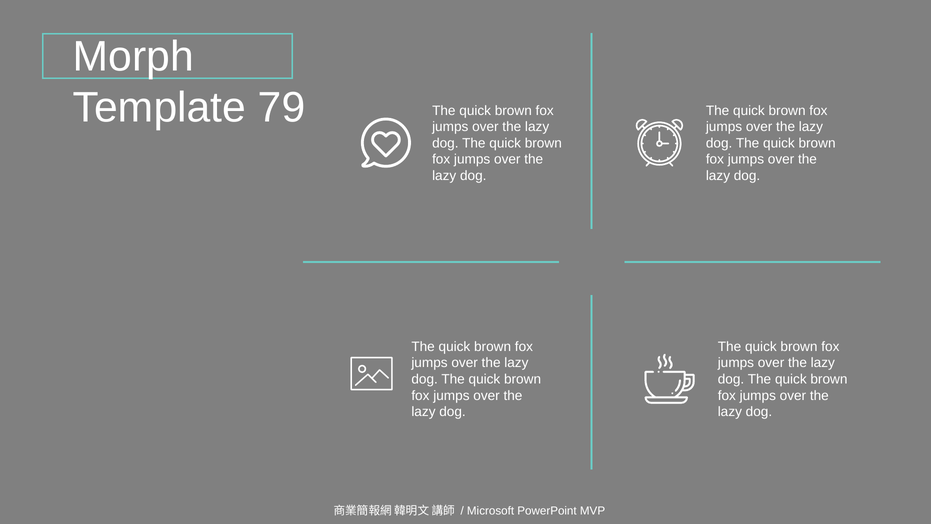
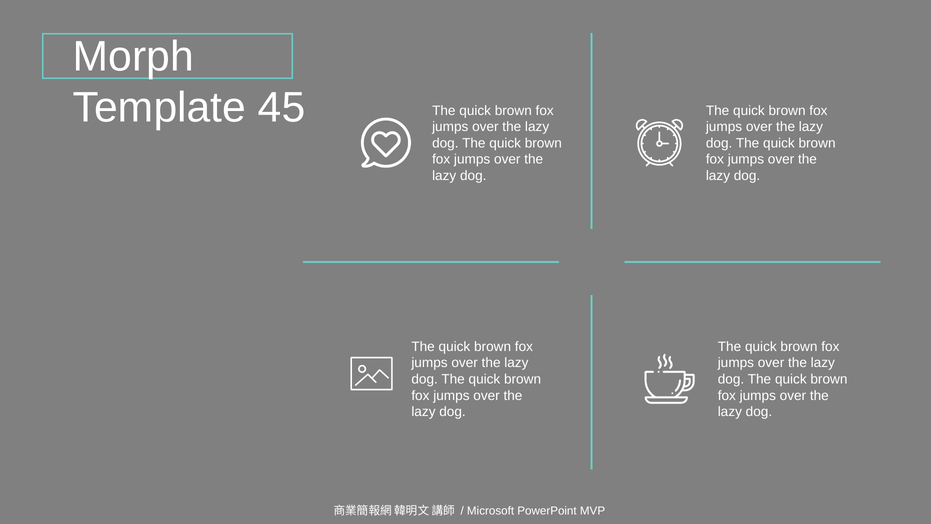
79: 79 -> 45
